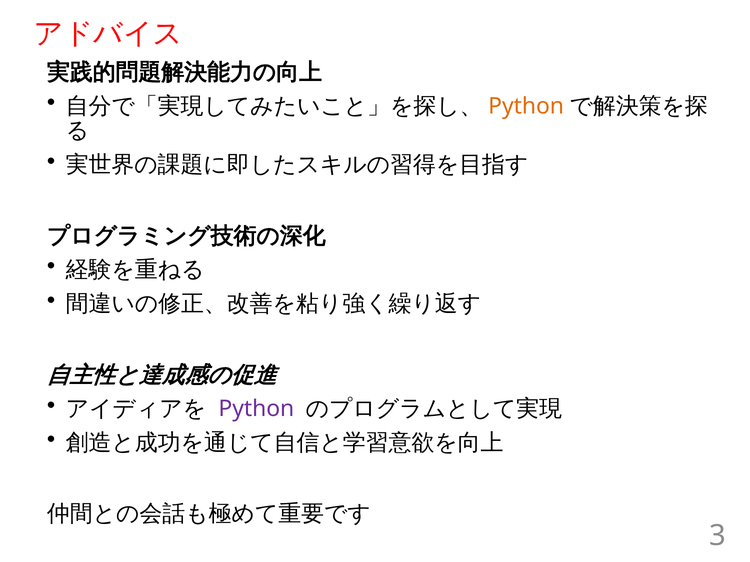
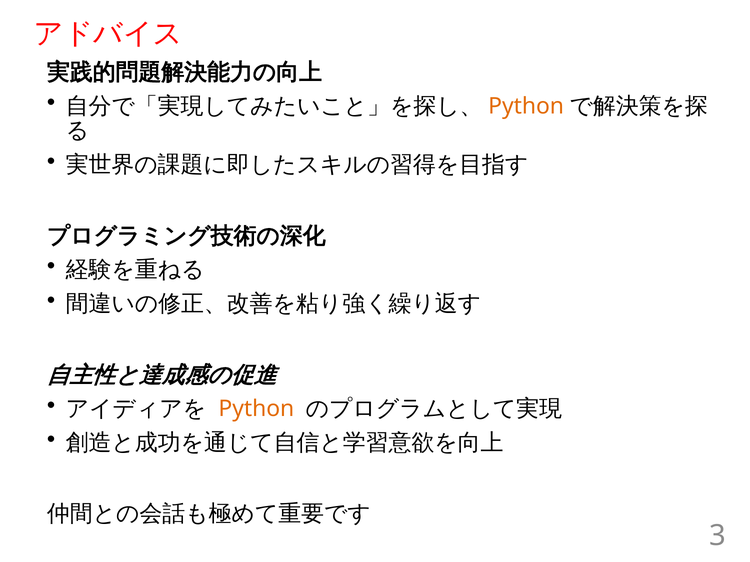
Python at (256, 409) colour: purple -> orange
